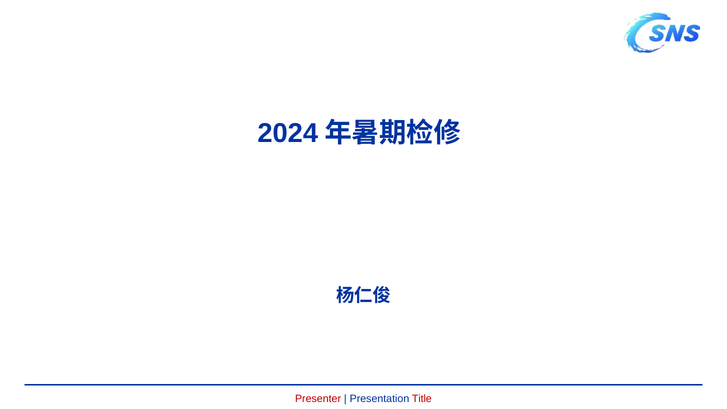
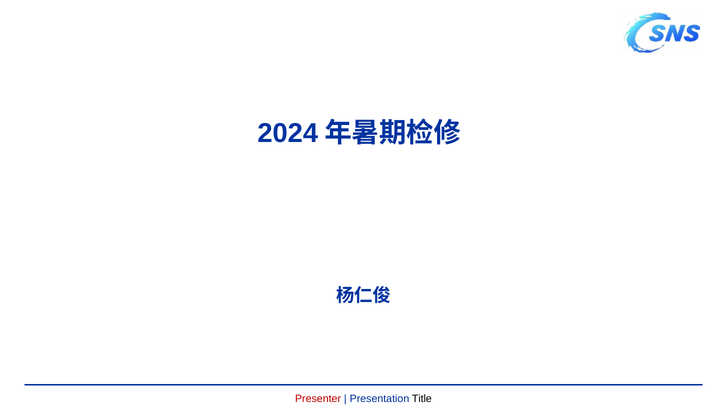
Title colour: red -> black
